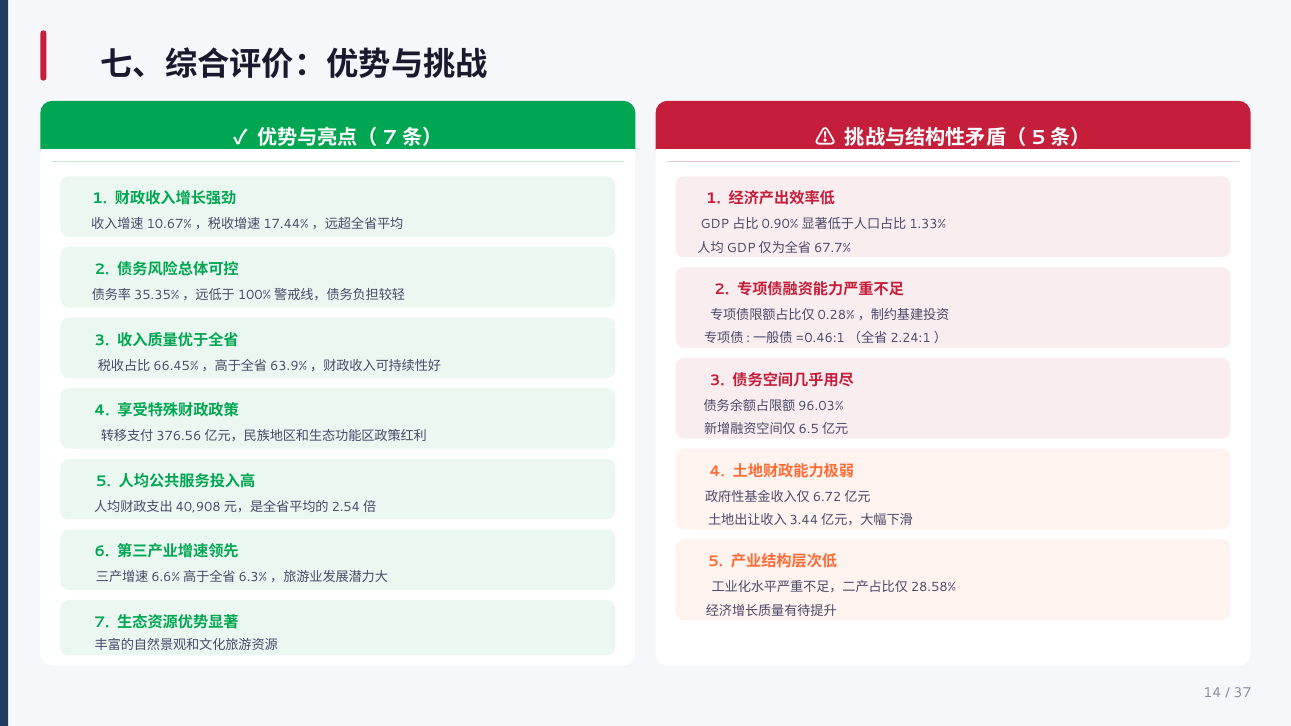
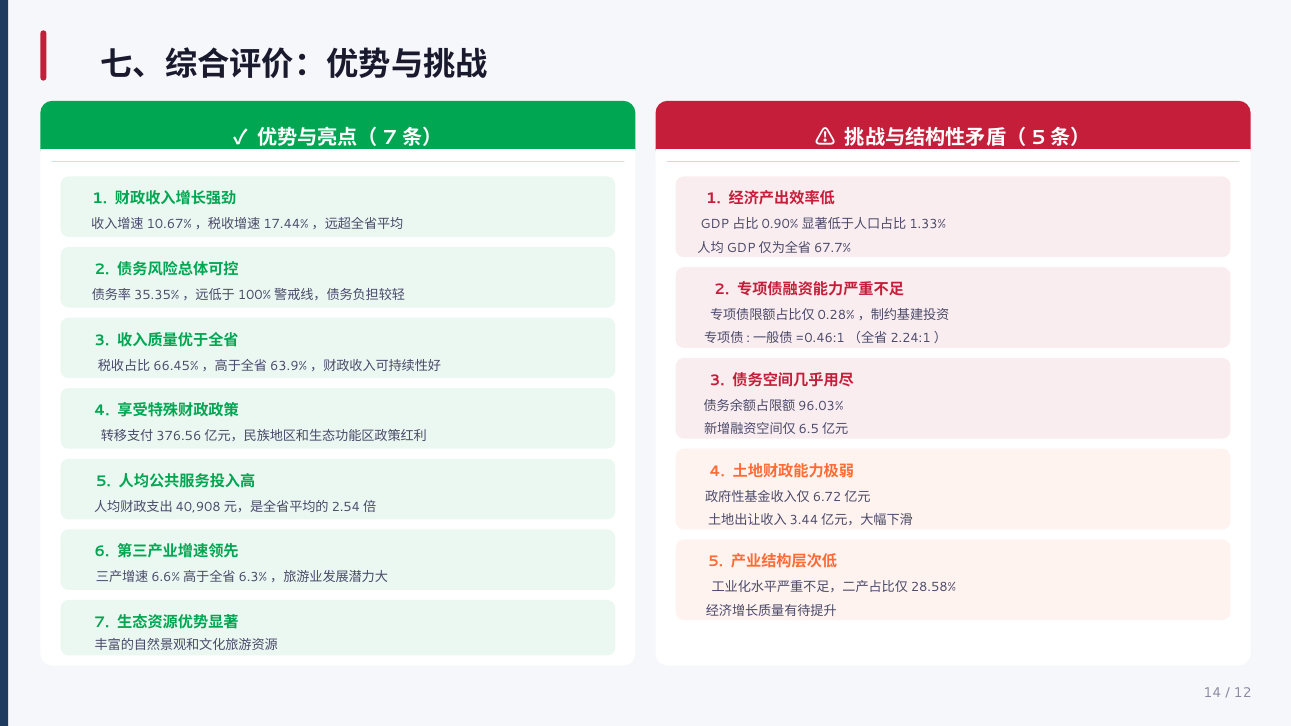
37: 37 -> 12
